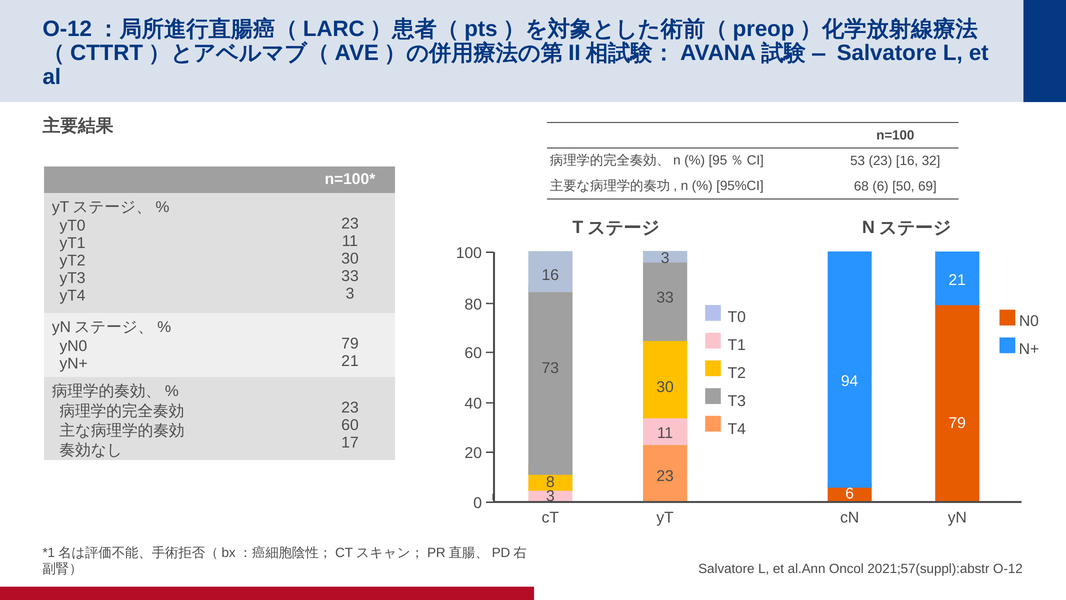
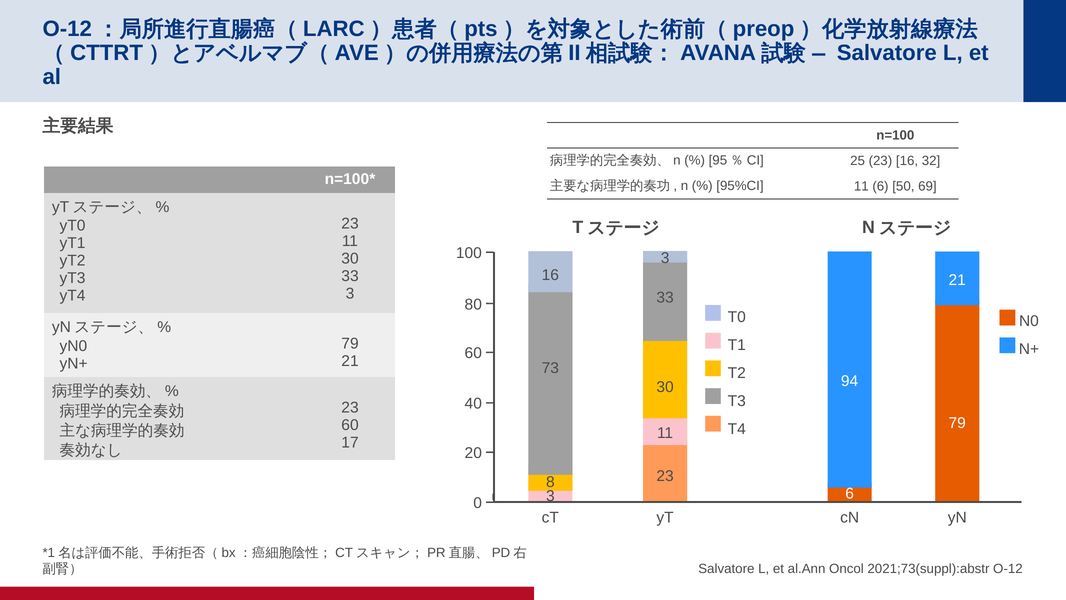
53: 53 -> 25
95%CI 68: 68 -> 11
2021;57(suppl):abstr: 2021;57(suppl):abstr -> 2021;73(suppl):abstr
